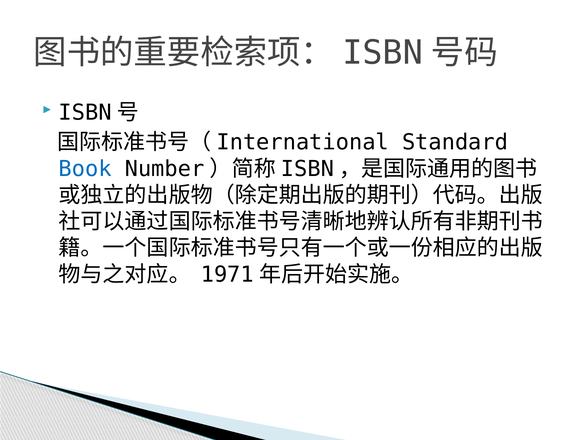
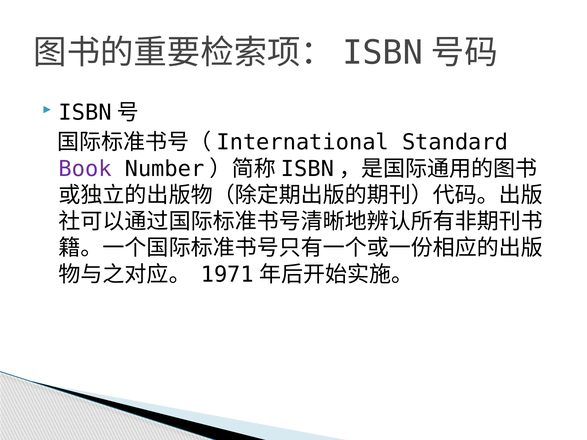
Book colour: blue -> purple
